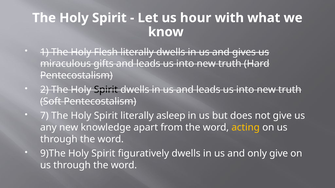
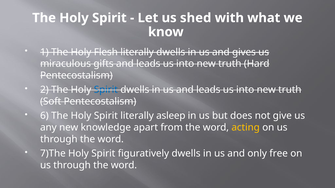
hour: hour -> shed
Spirit at (106, 90) colour: black -> blue
7: 7 -> 6
9)The: 9)The -> 7)The
only give: give -> free
